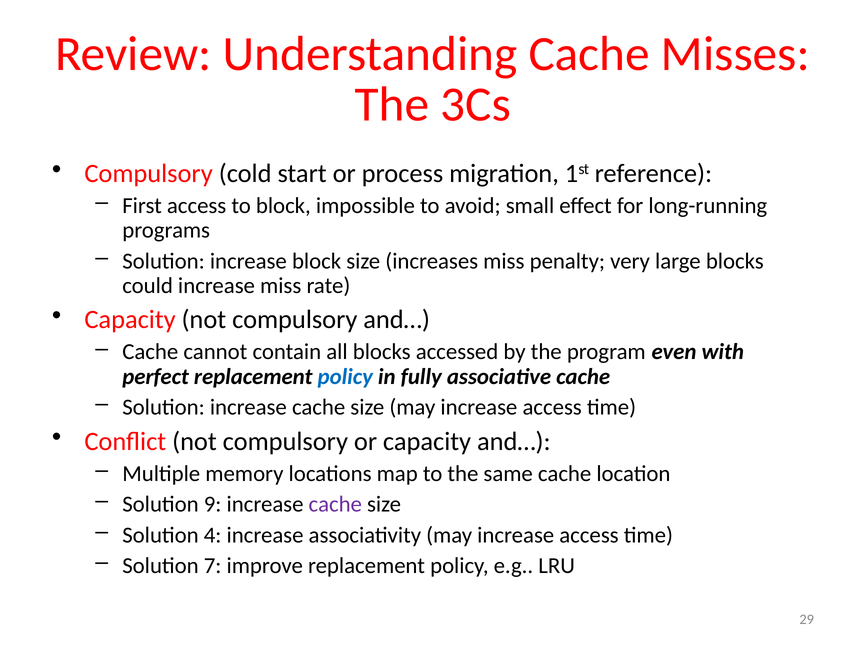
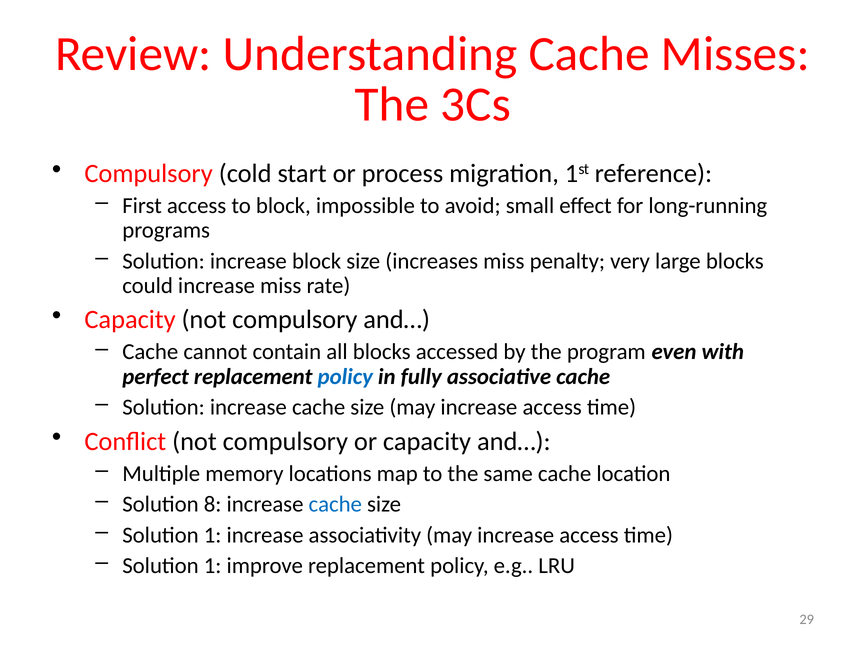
9: 9 -> 8
cache at (335, 505) colour: purple -> blue
4 at (213, 535): 4 -> 1
7 at (213, 566): 7 -> 1
